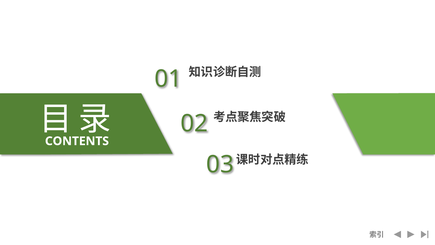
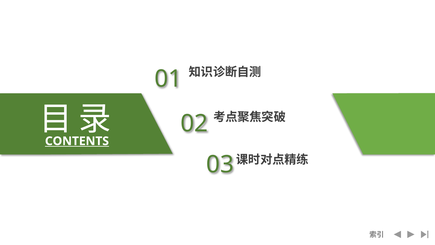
CONTENTS underline: none -> present
